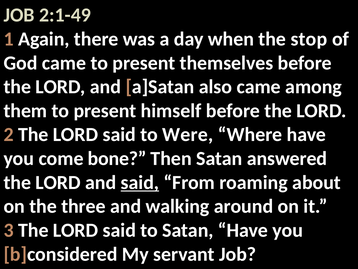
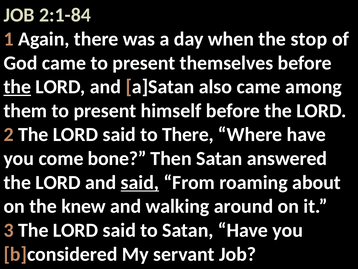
2:1-49: 2:1-49 -> 2:1-84
the at (17, 87) underline: none -> present
to Were: Were -> There
three: three -> knew
